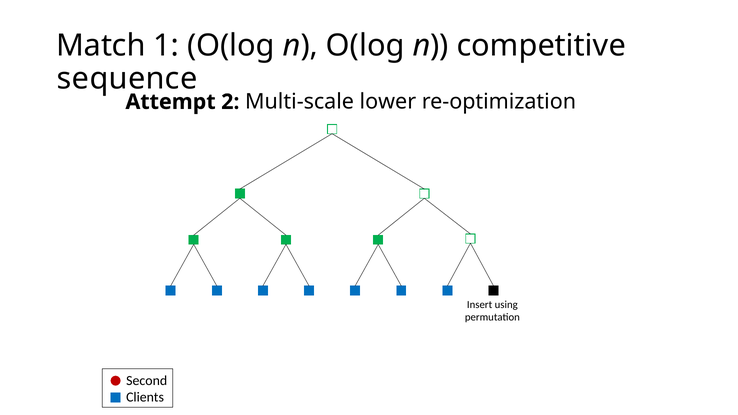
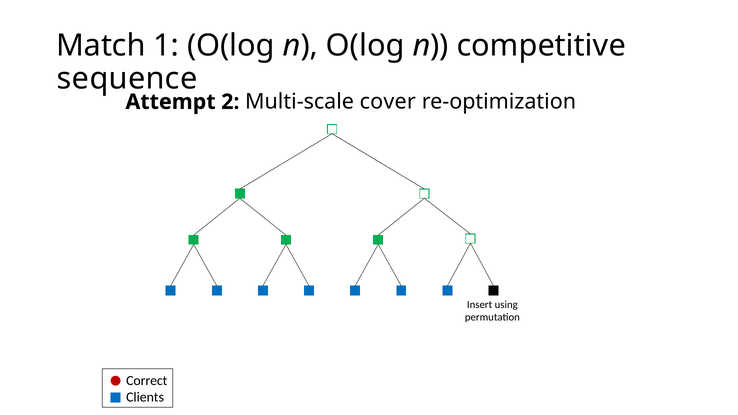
lower: lower -> cover
Second: Second -> Correct
